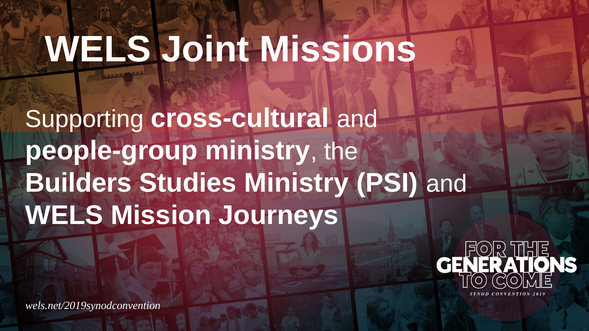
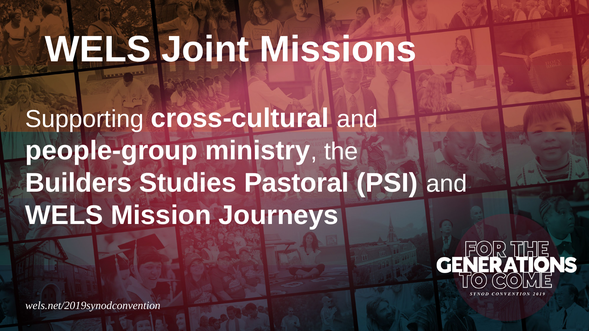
Studies Ministry: Ministry -> Pastoral
